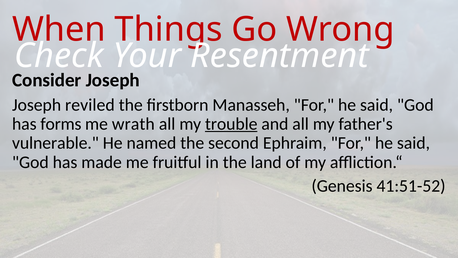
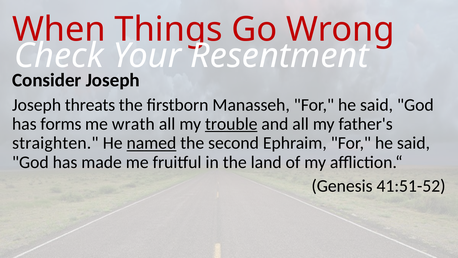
reviled: reviled -> threats
vulnerable: vulnerable -> straighten
named underline: none -> present
